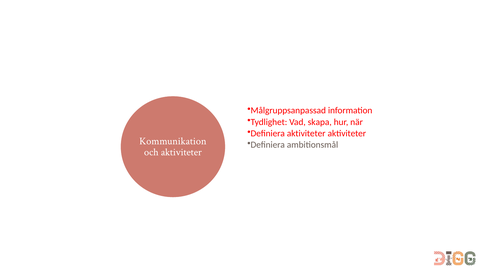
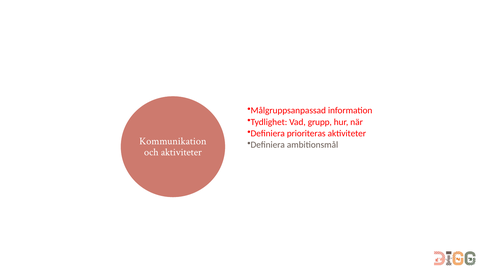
skapa: skapa -> grupp
Definiera aktiviteter: aktiviteter -> prioriteras
